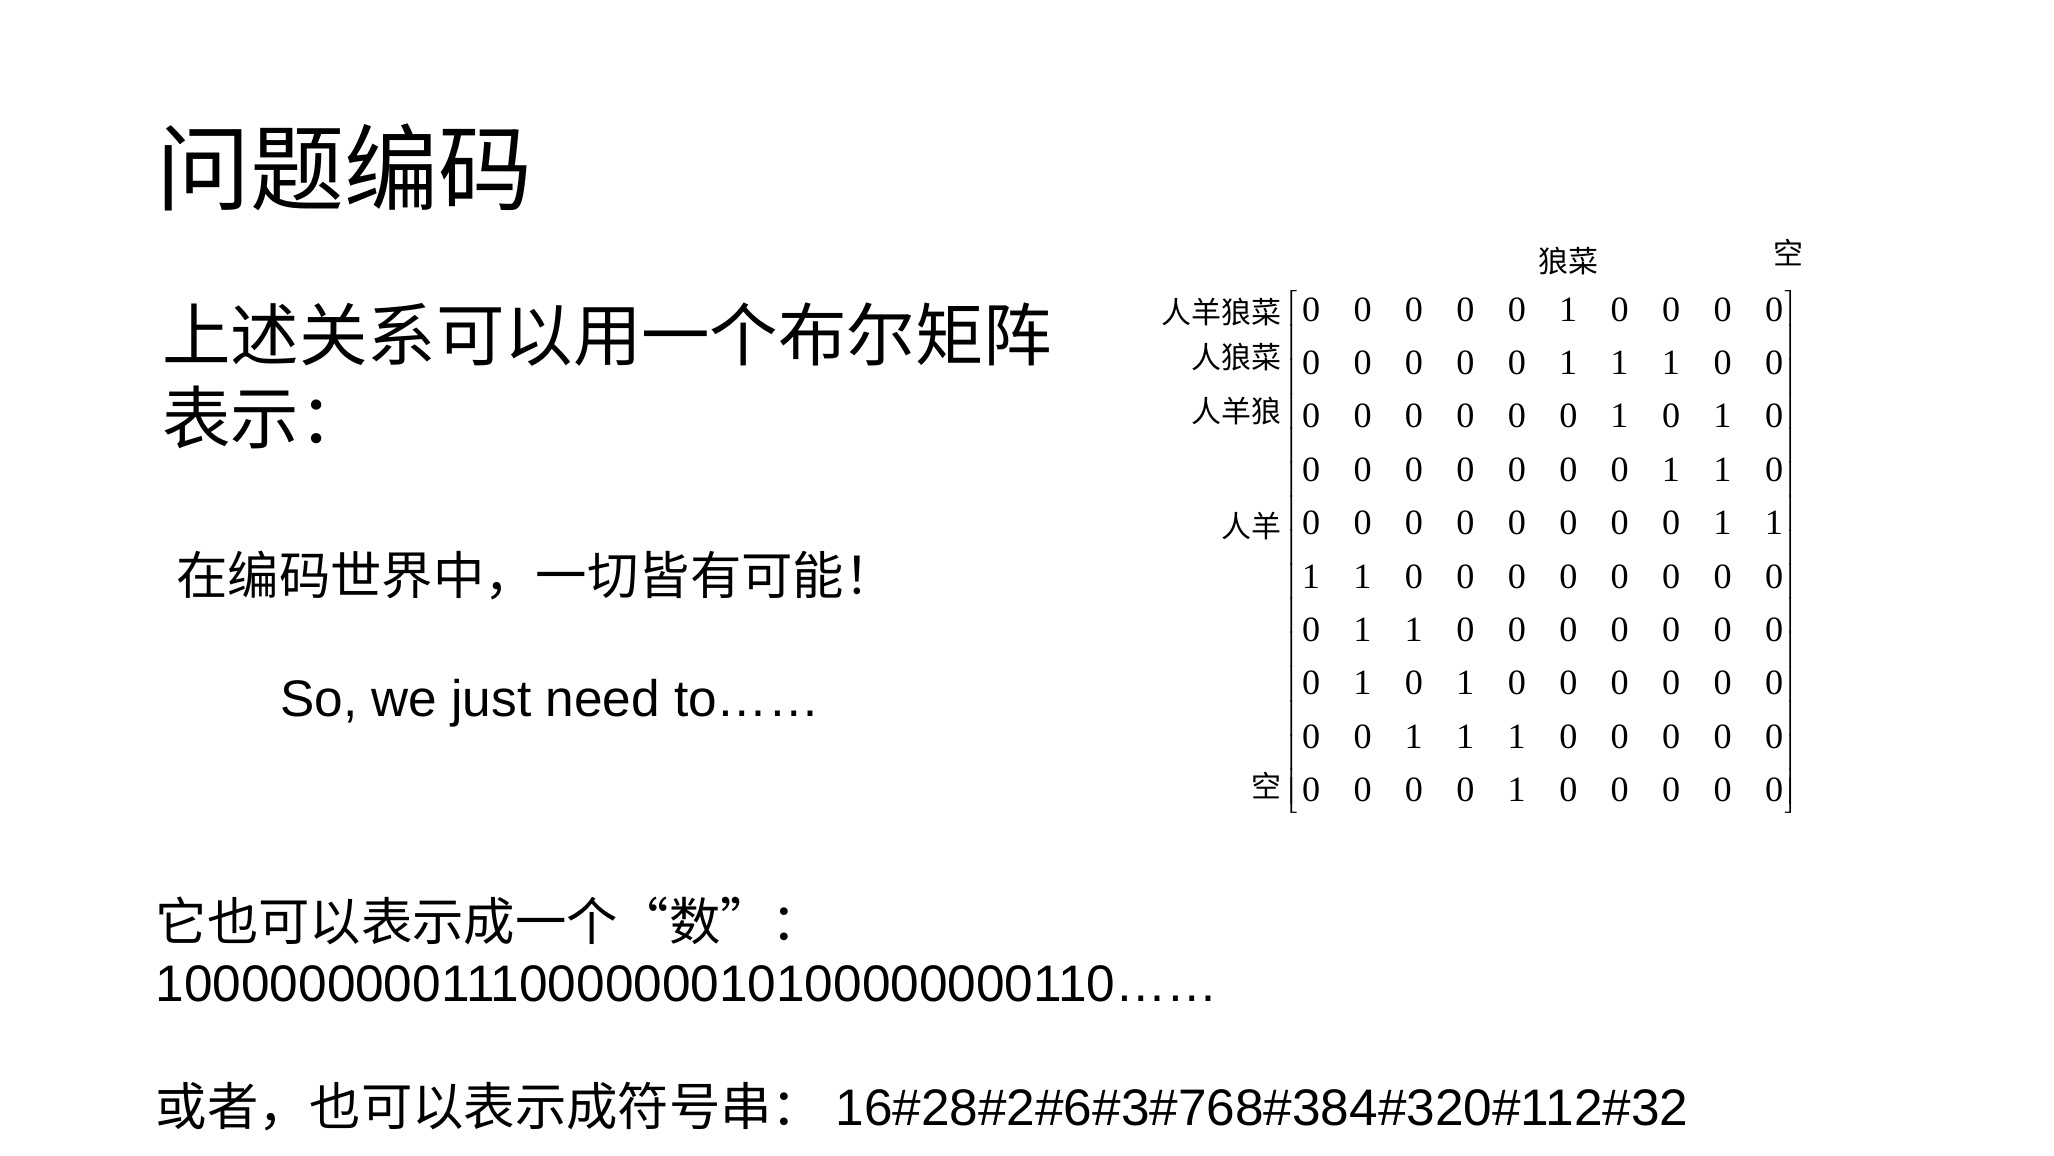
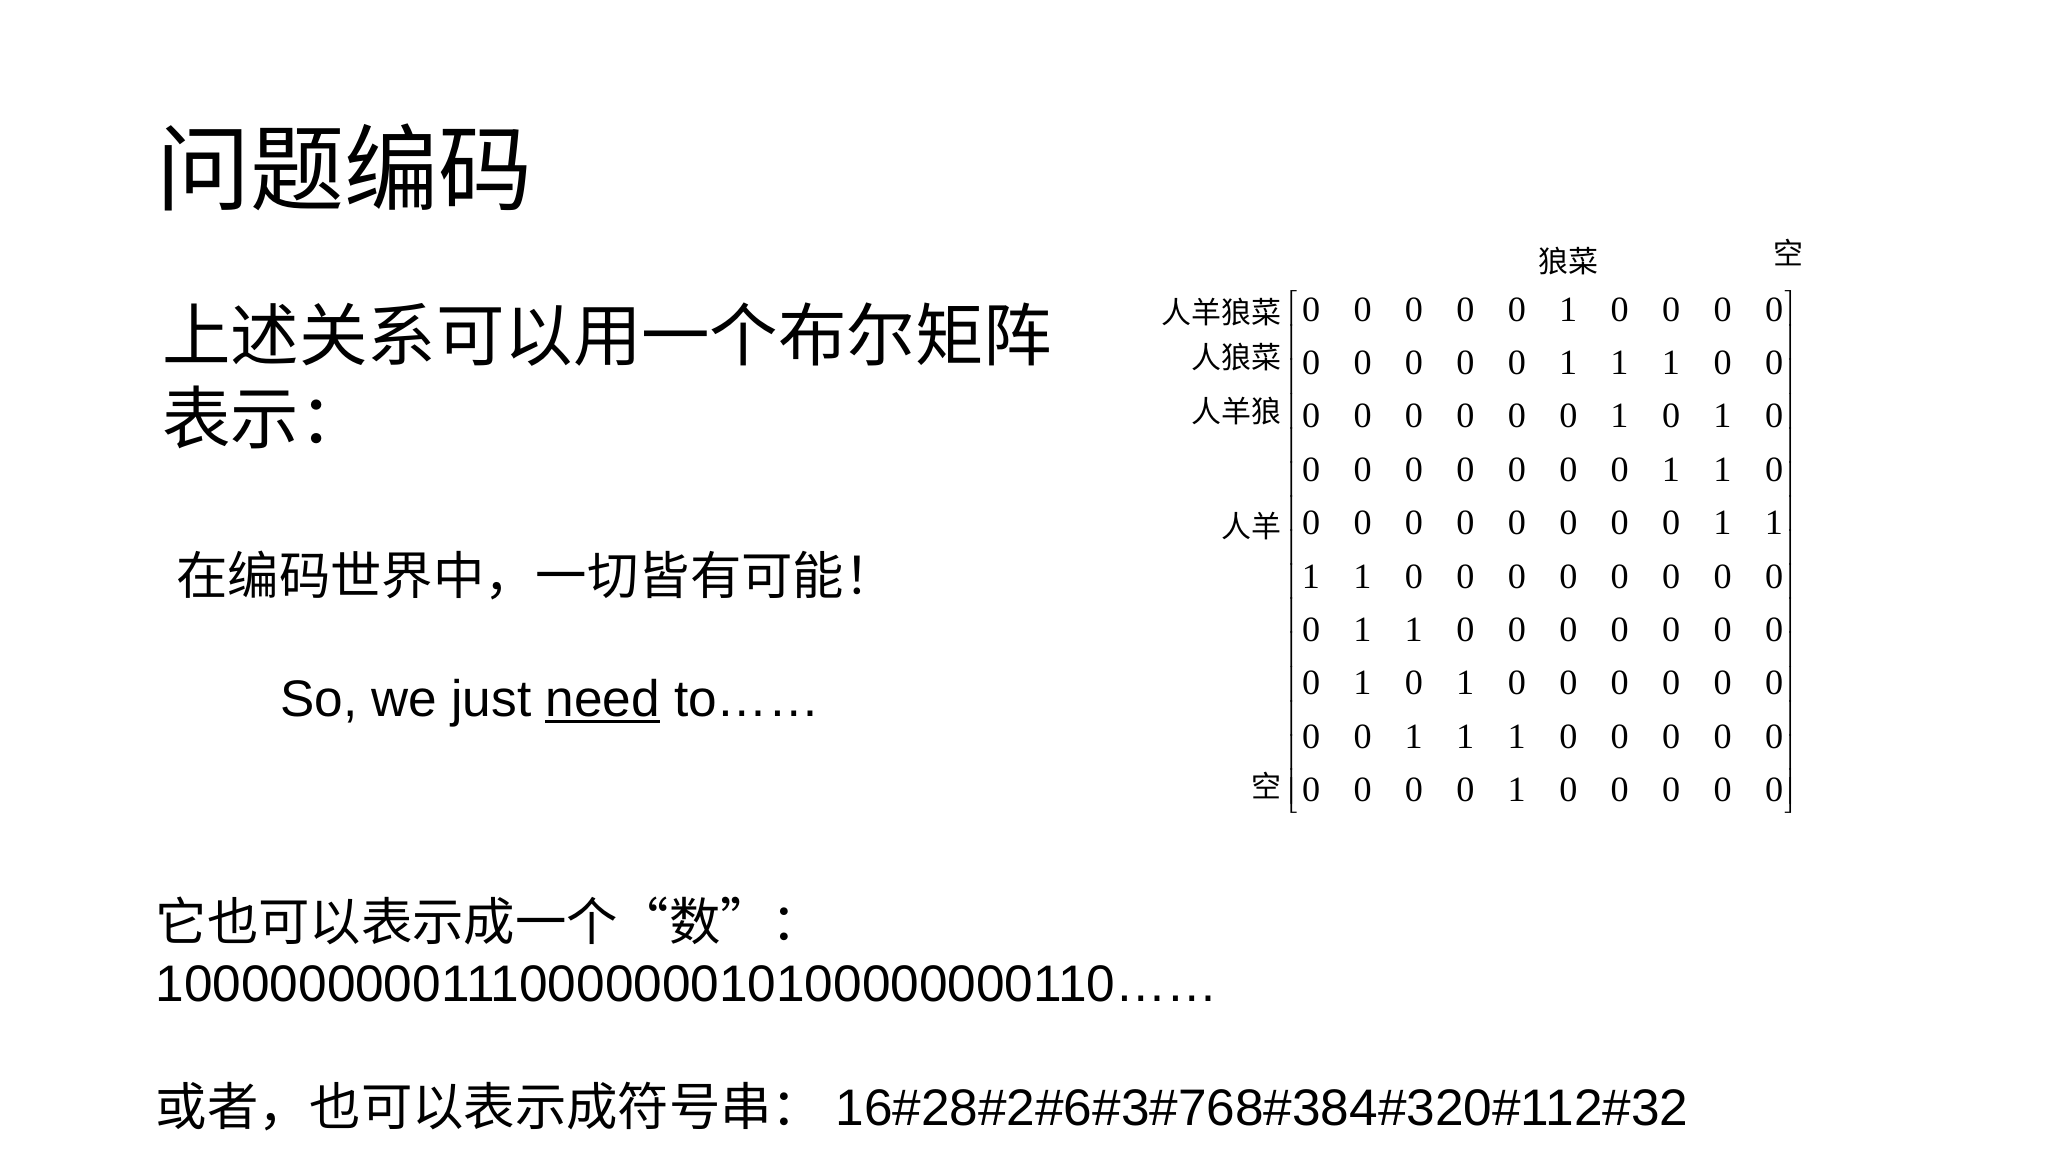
need underline: none -> present
